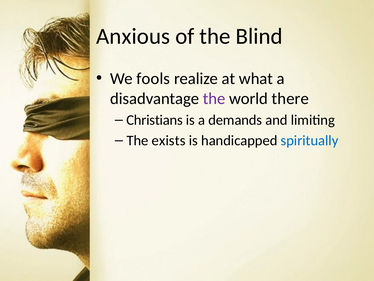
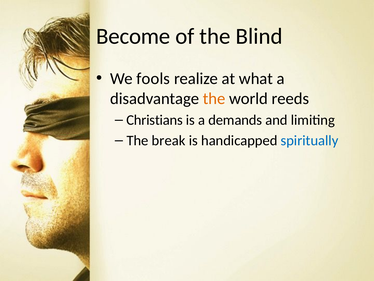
Anxious: Anxious -> Become
the at (214, 98) colour: purple -> orange
there: there -> reeds
exists: exists -> break
